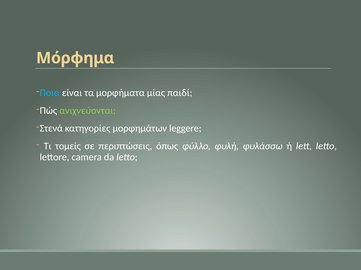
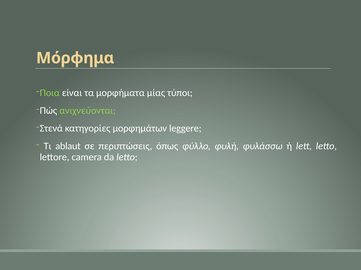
Ποια colour: light blue -> light green
παιδί: παιδί -> τύποι
τομείς: τομείς -> ablaut
